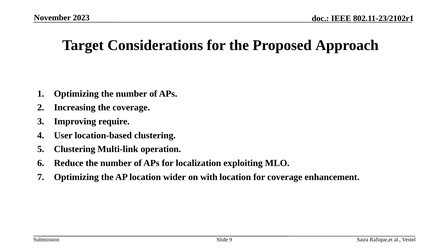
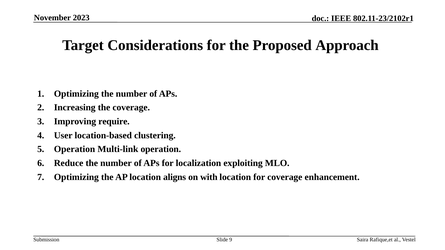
Clustering at (75, 149): Clustering -> Operation
wider: wider -> aligns
